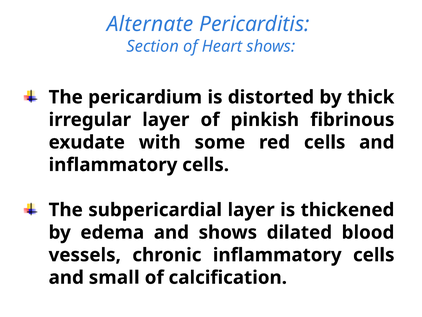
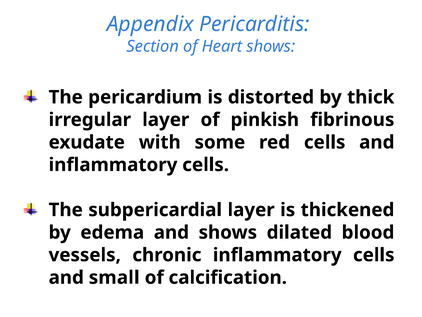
Alternate: Alternate -> Appendix
